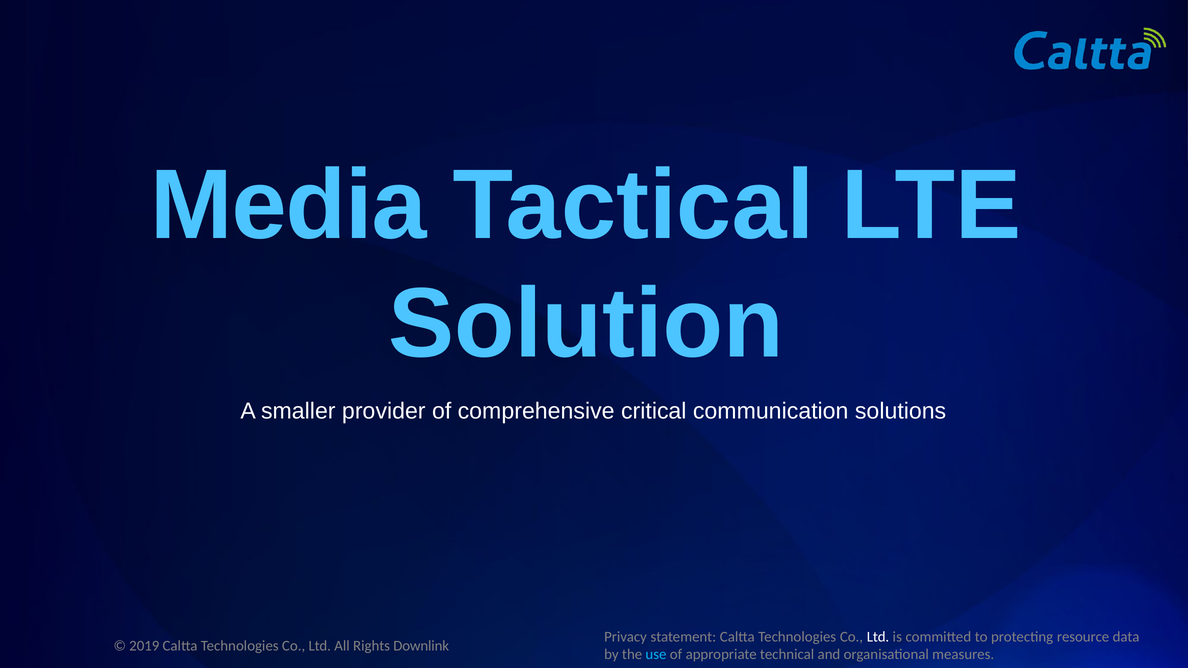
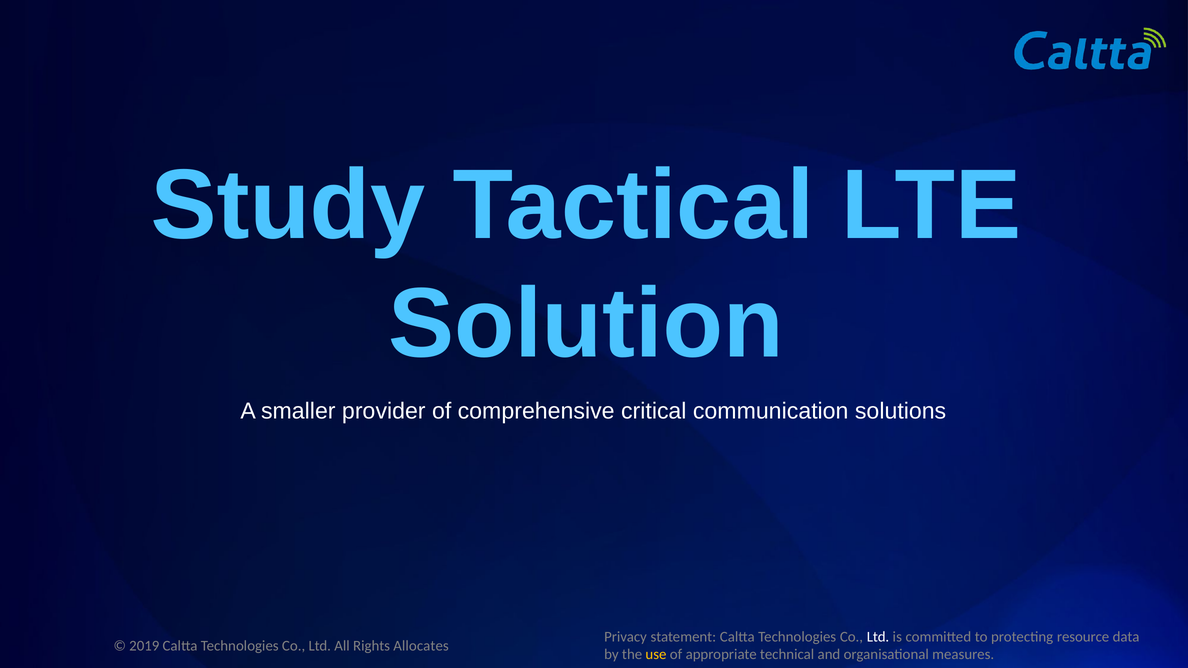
Media: Media -> Study
Downlink: Downlink -> Allocates
use colour: light blue -> yellow
